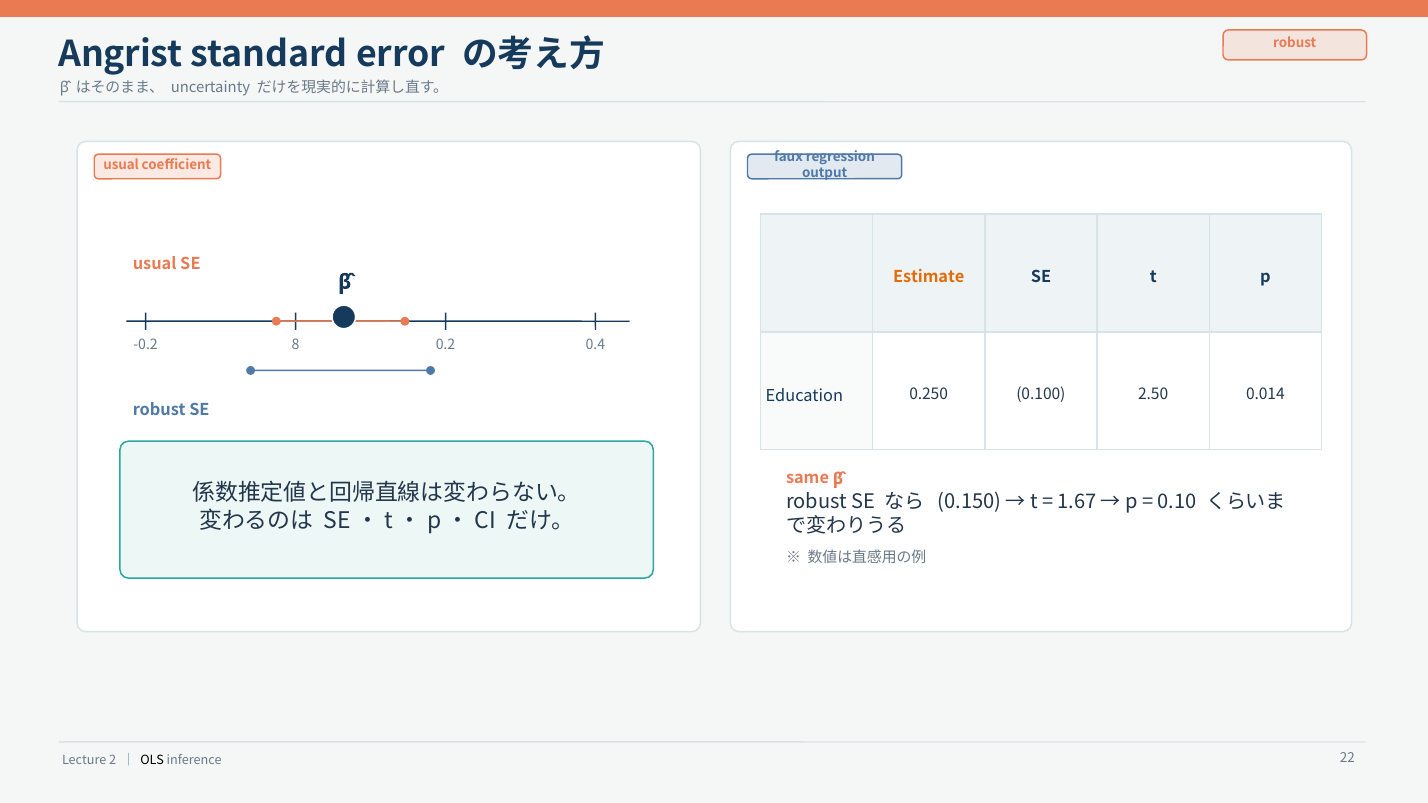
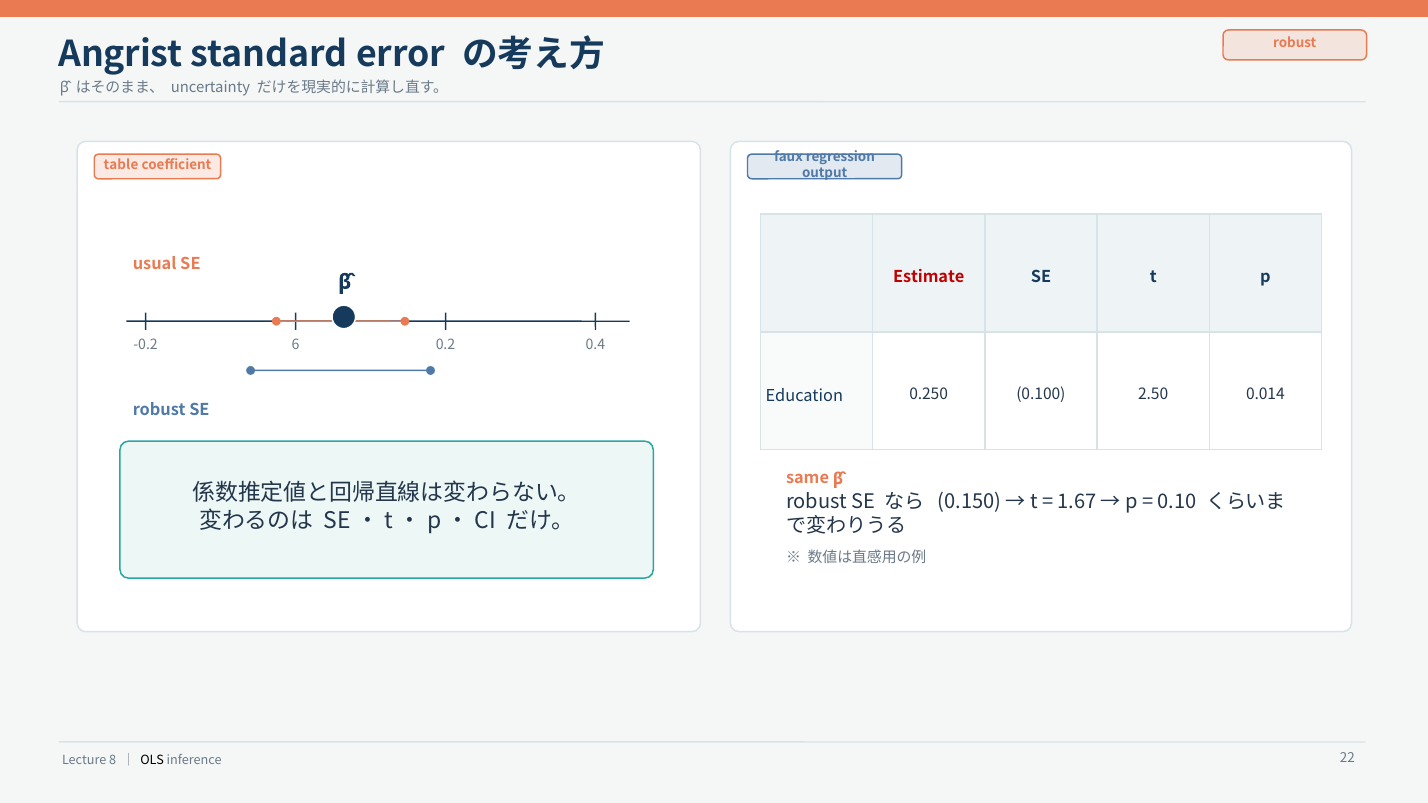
usual at (121, 165): usual -> table
Estimate colour: orange -> red
8: 8 -> 6
2: 2 -> 8
